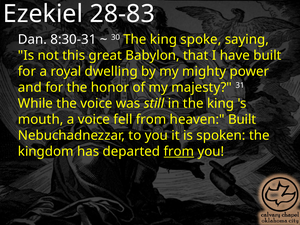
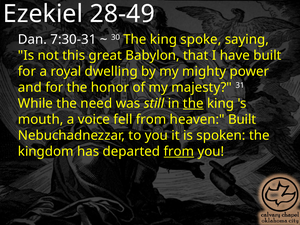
28-83: 28-83 -> 28-49
8:30-31: 8:30-31 -> 7:30-31
the voice: voice -> need
the at (193, 103) underline: none -> present
